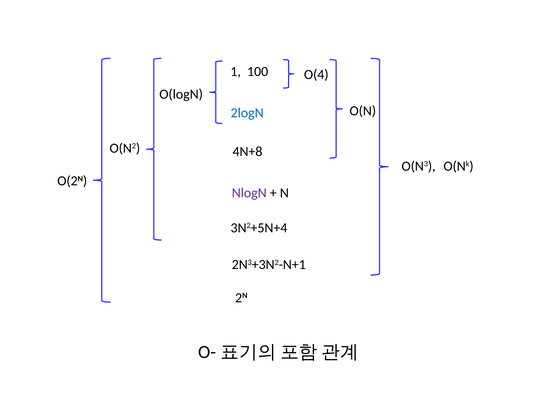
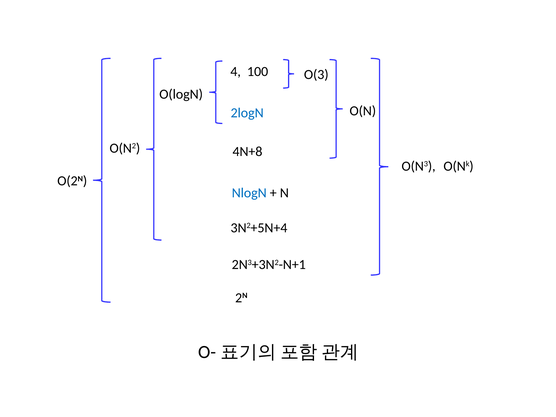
1: 1 -> 4
O(4: O(4 -> O(3
NlogN colour: purple -> blue
